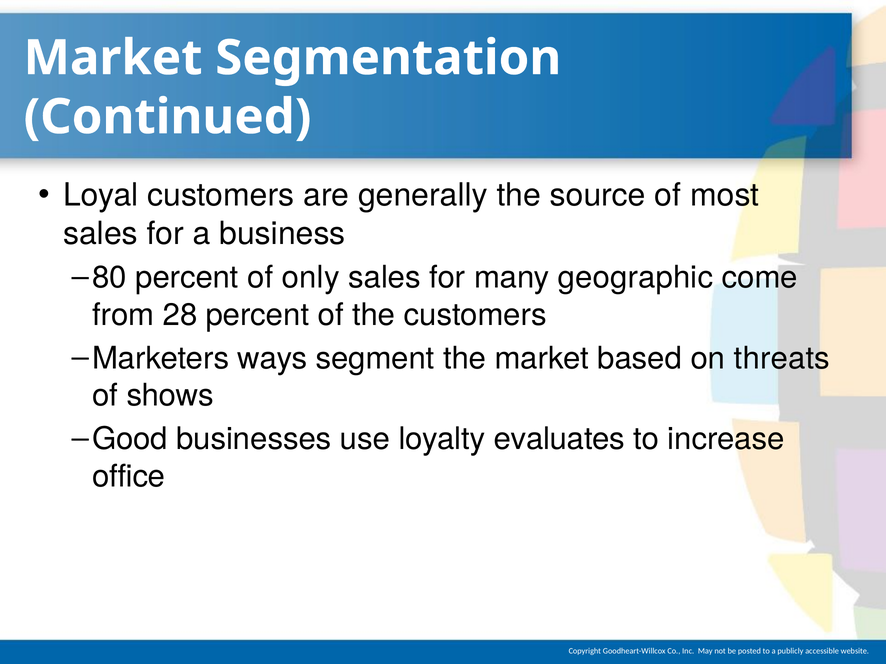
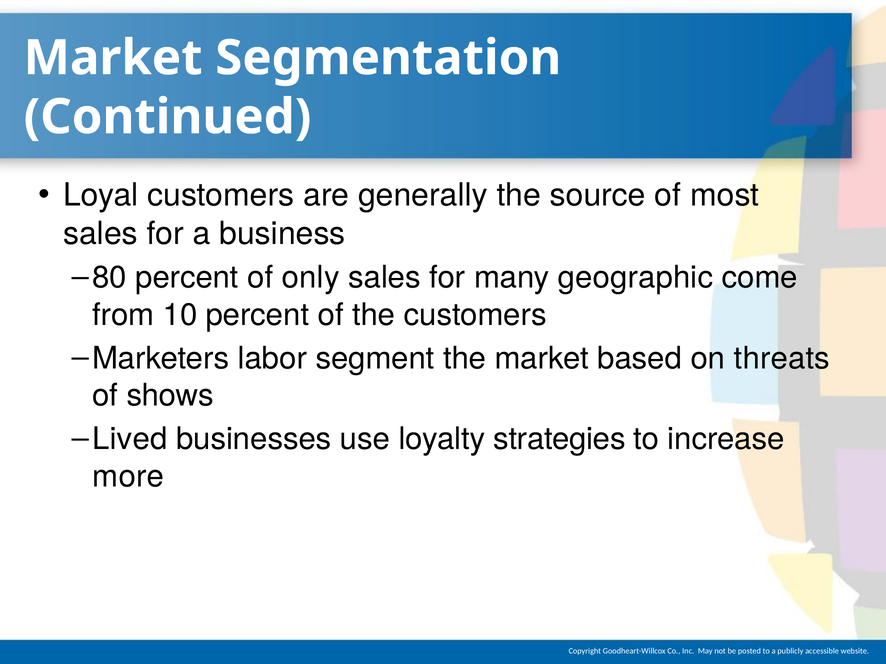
28: 28 -> 10
ways: ways -> labor
Good: Good -> Lived
evaluates: evaluates -> strategies
office: office -> more
